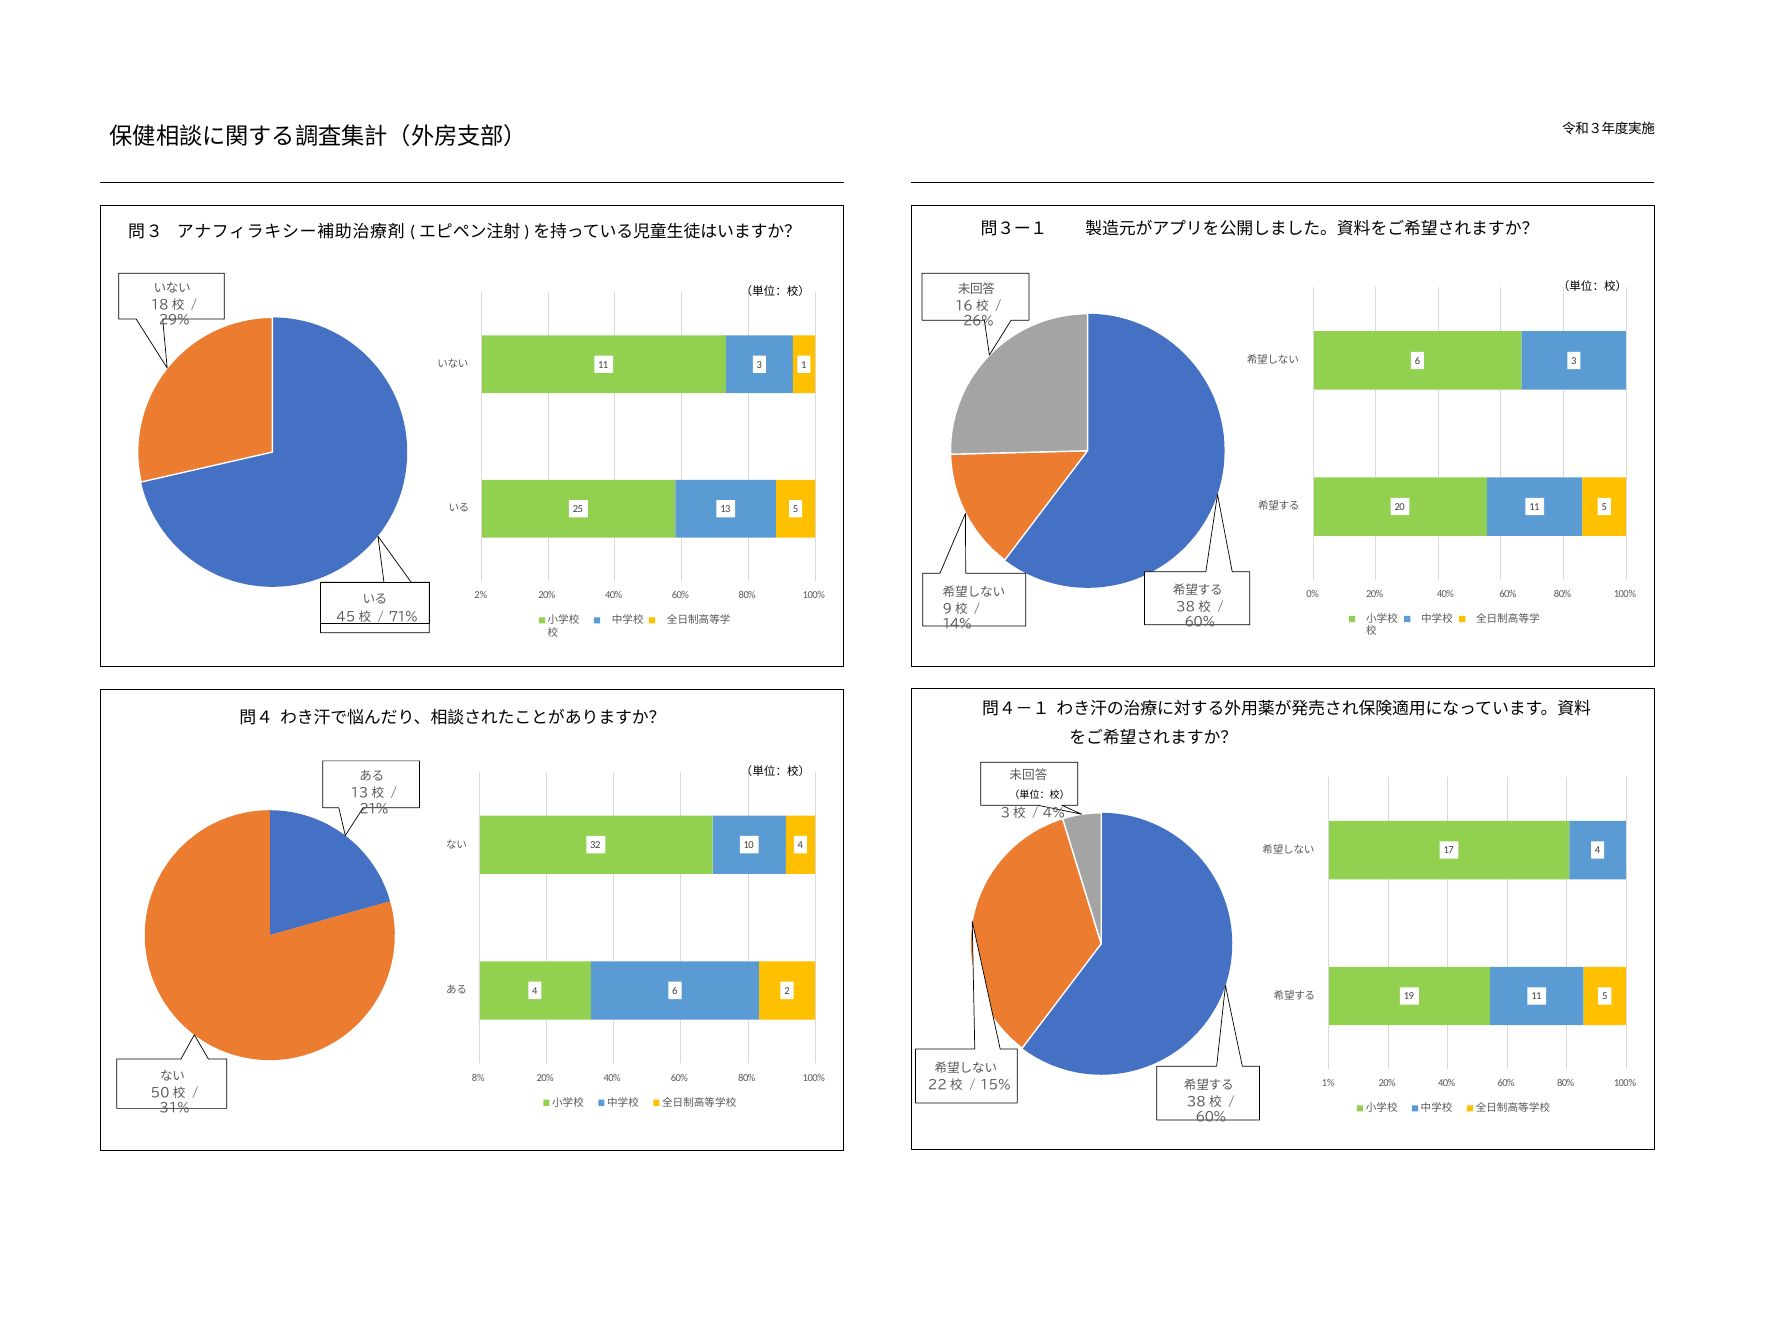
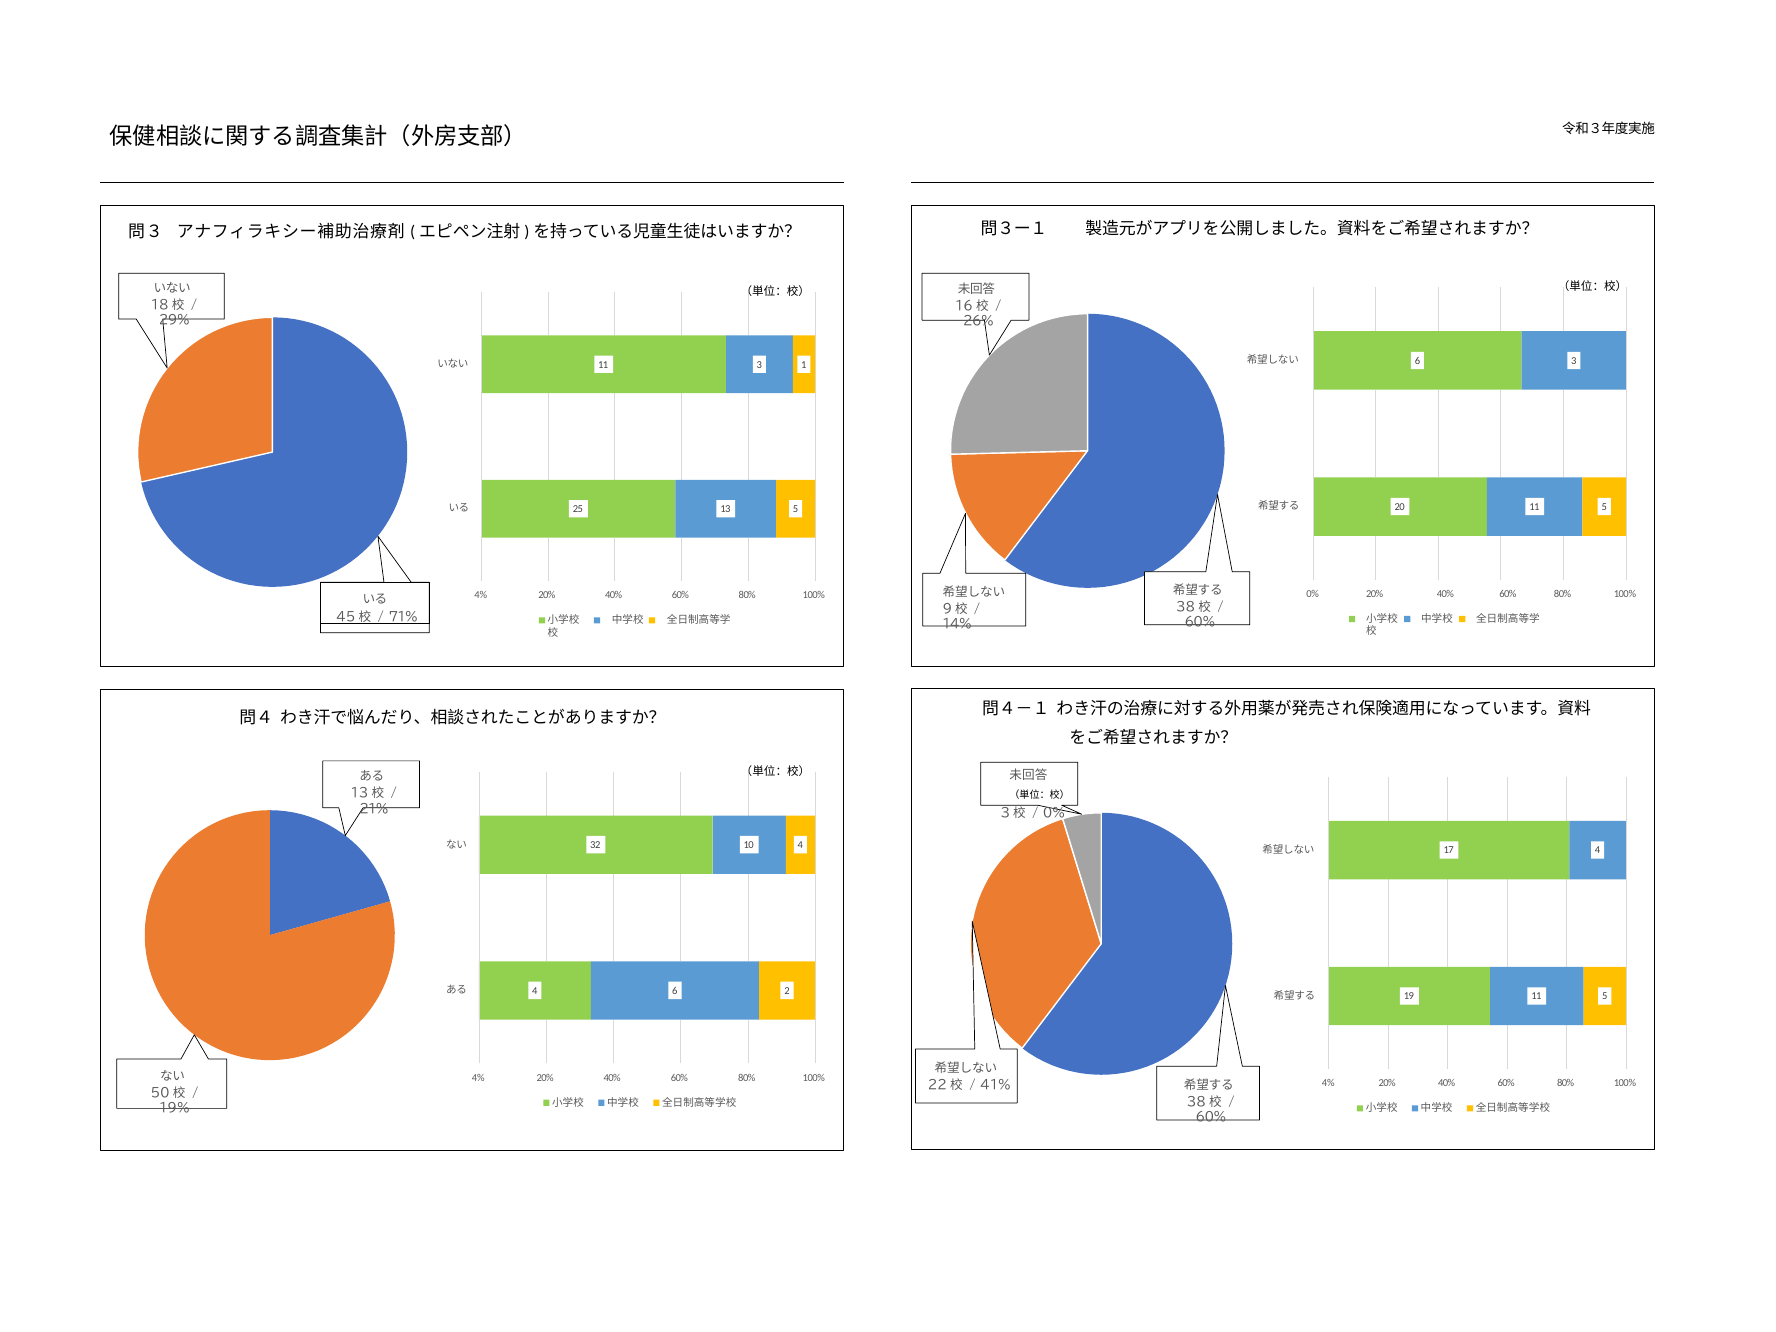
2% at (481, 595): 2% -> 4%
4% at (1054, 814): 4% -> 0%
8% at (478, 1078): 8% -> 4%
15%: 15% -> 41%
1% at (1328, 1083): 1% -> 4%
31%: 31% -> 19%
